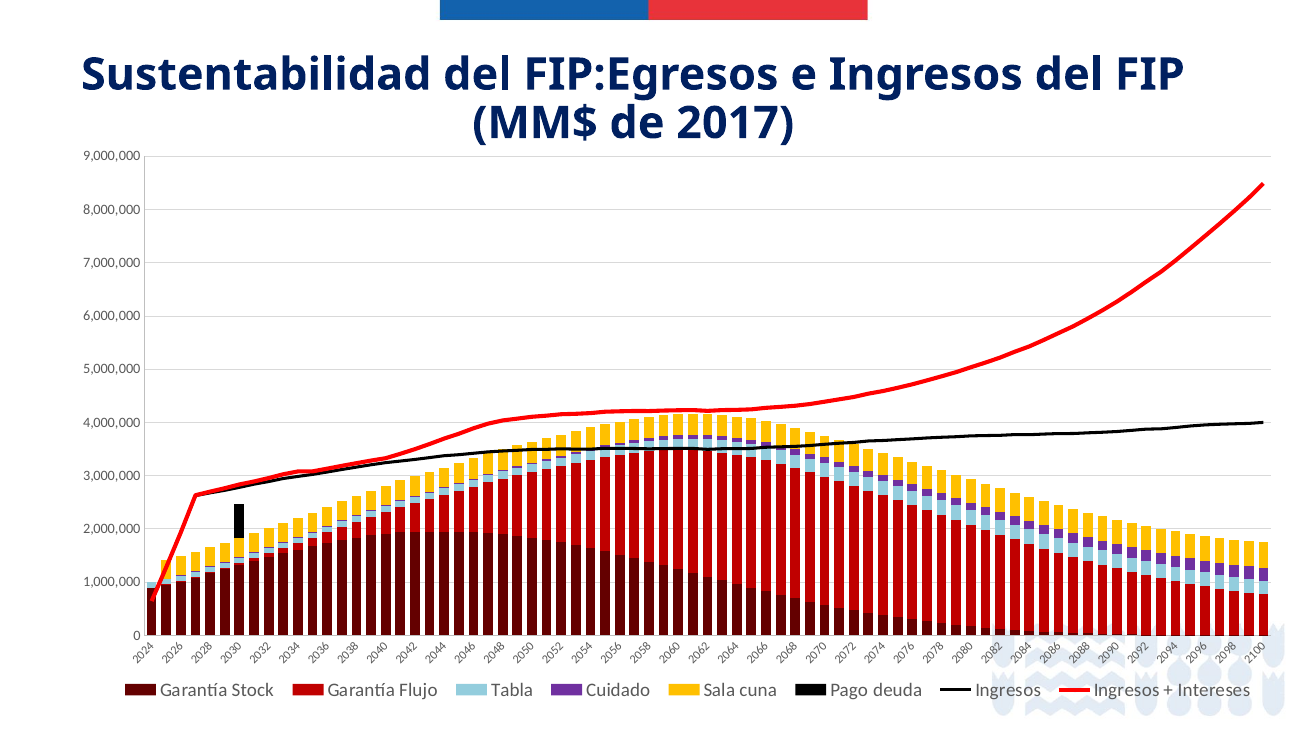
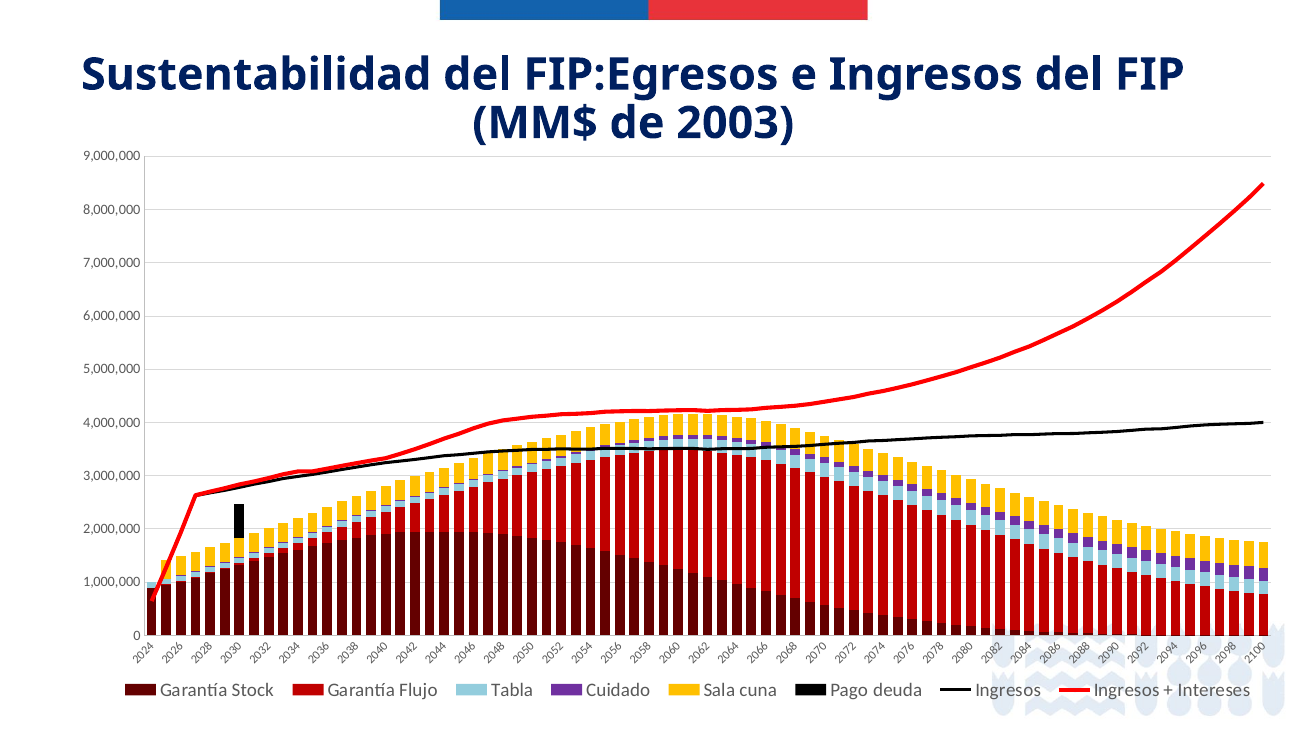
2017: 2017 -> 2003
